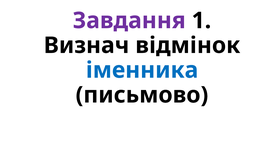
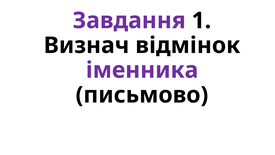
іменника colour: blue -> purple
